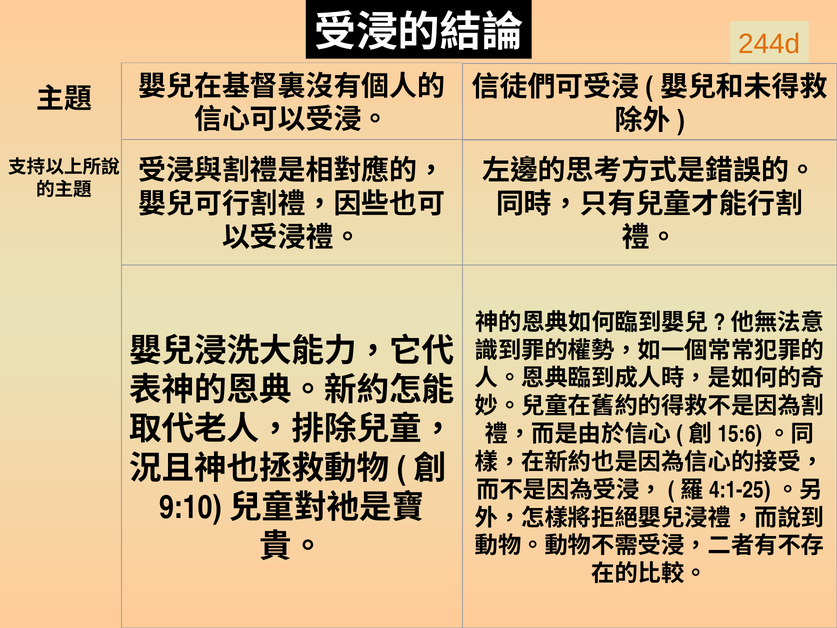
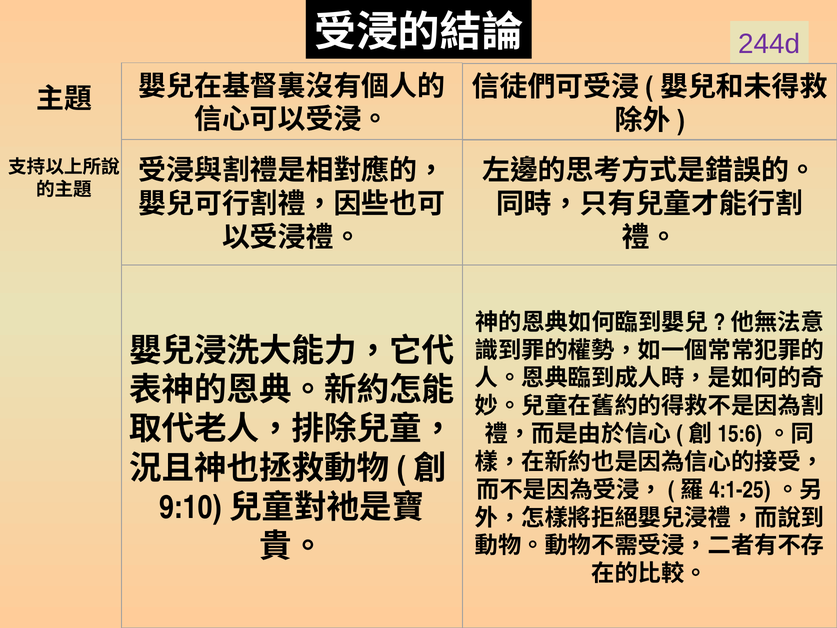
244d colour: orange -> purple
